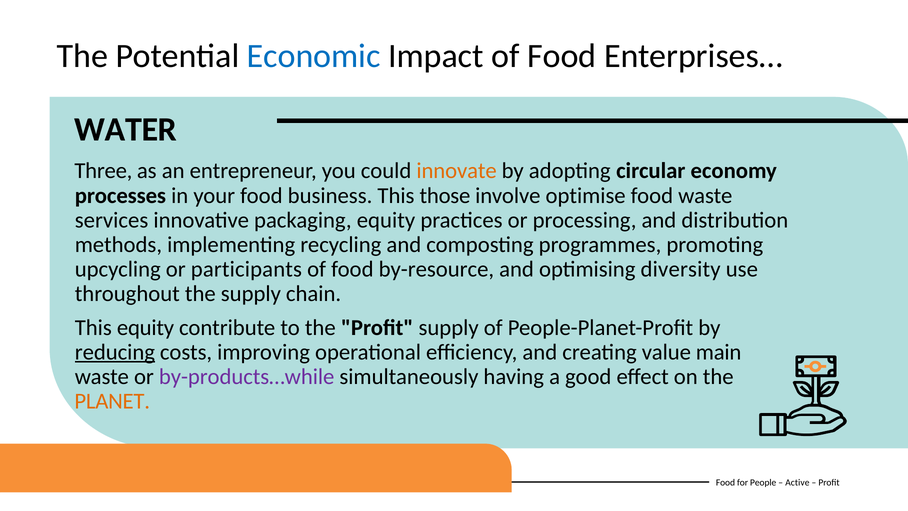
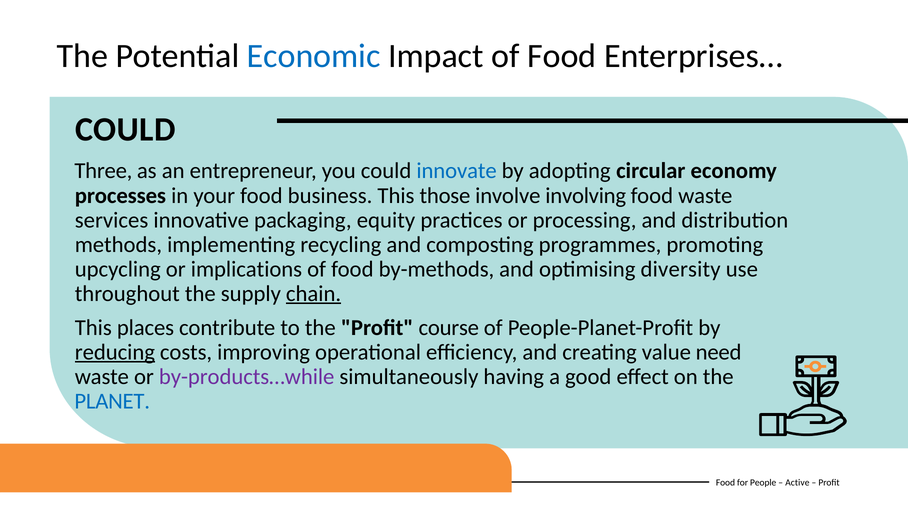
WATER at (126, 129): WATER -> COULD
innovate colour: orange -> blue
optimise: optimise -> involving
participants: participants -> implications
by-resource: by-resource -> by-methods
chain underline: none -> present
This equity: equity -> places
Profit supply: supply -> course
main: main -> need
PLANET colour: orange -> blue
